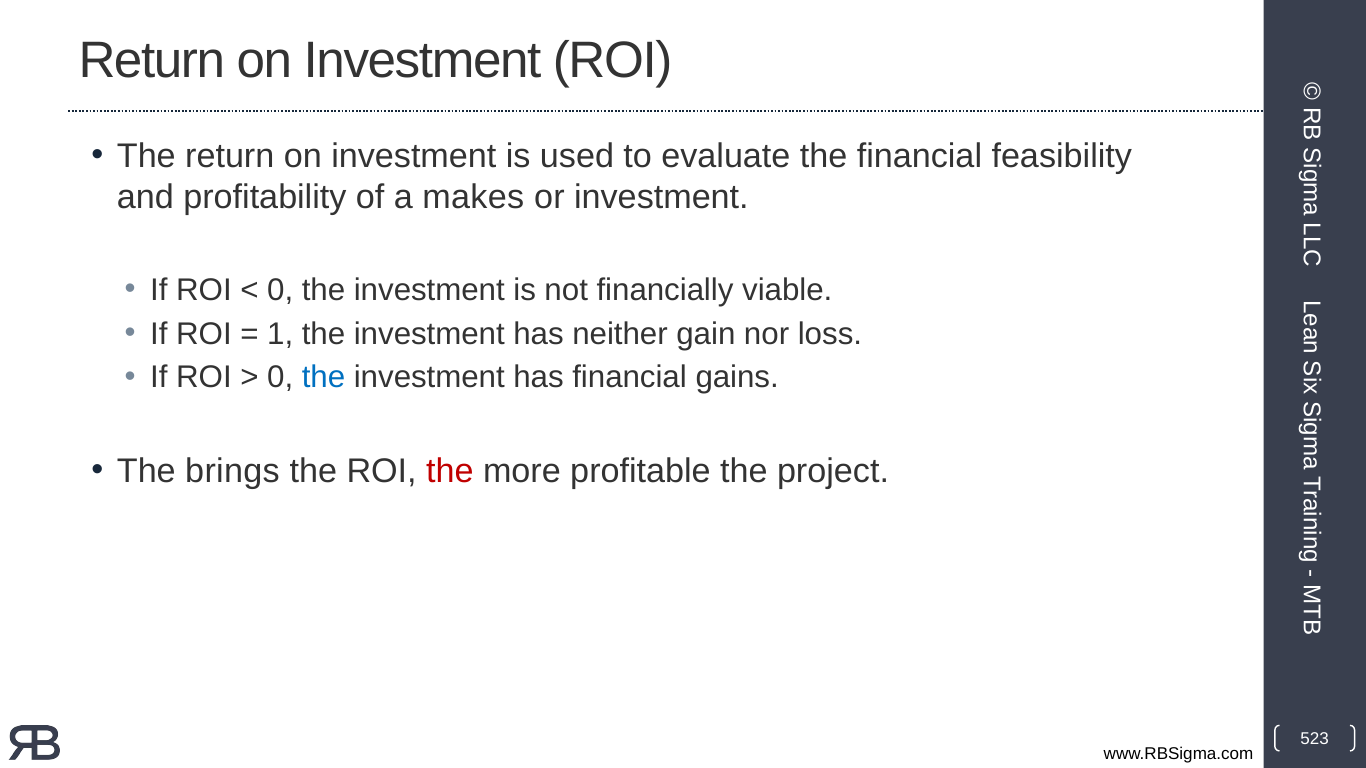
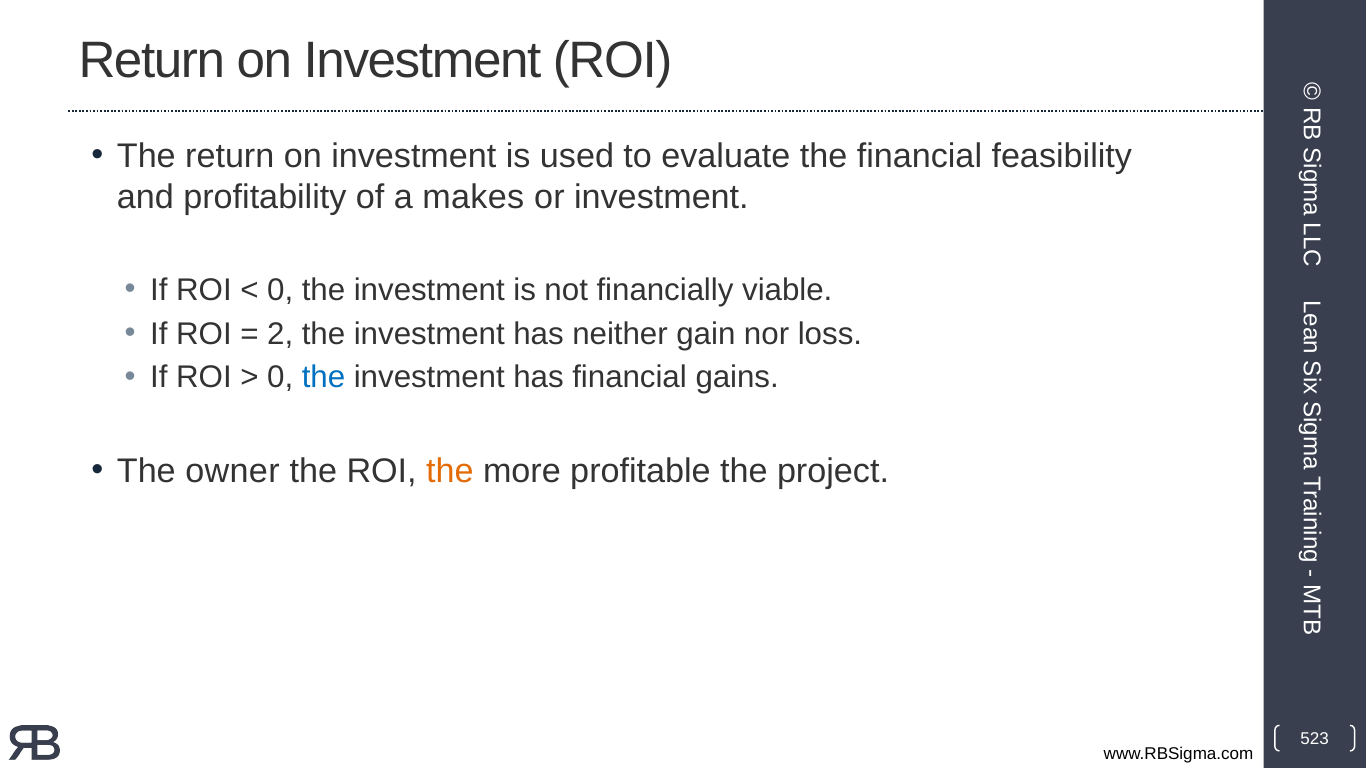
1: 1 -> 2
brings: brings -> owner
the at (450, 472) colour: red -> orange
